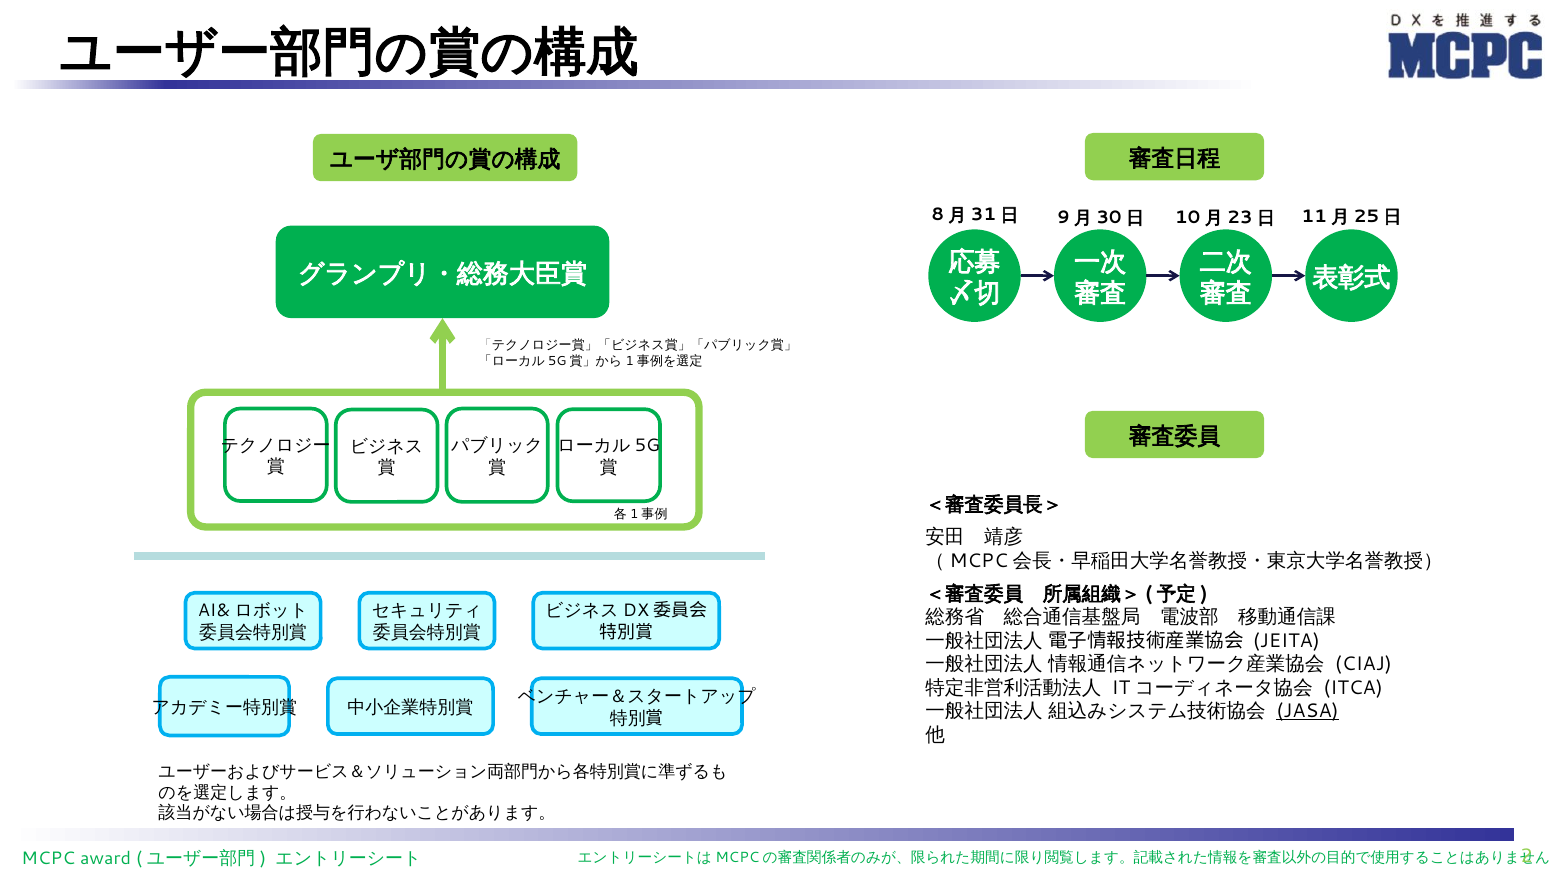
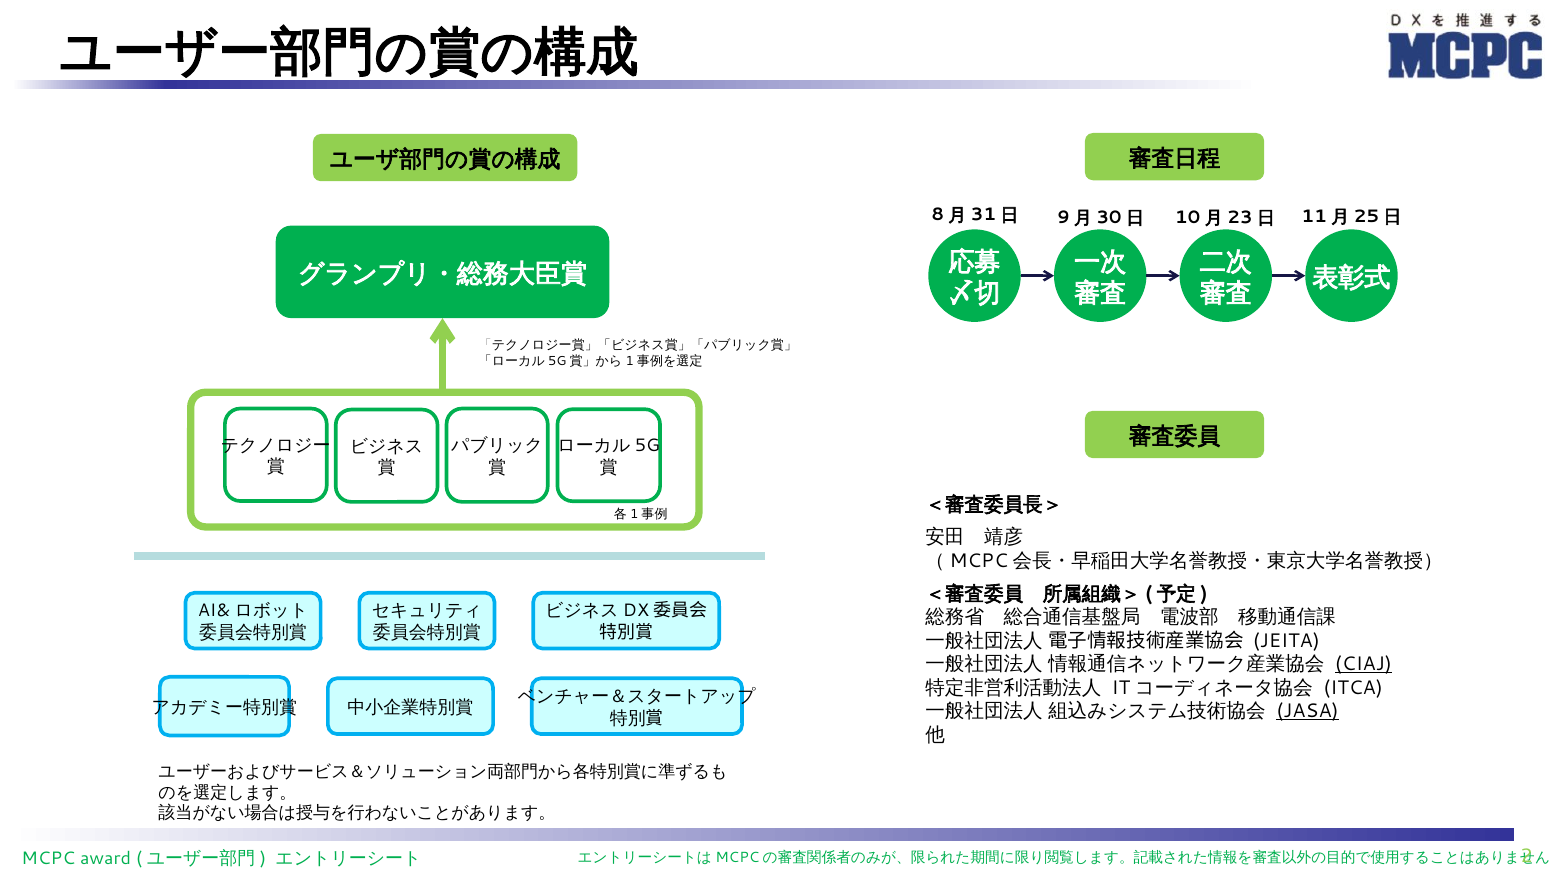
CIAJ underline: none -> present
